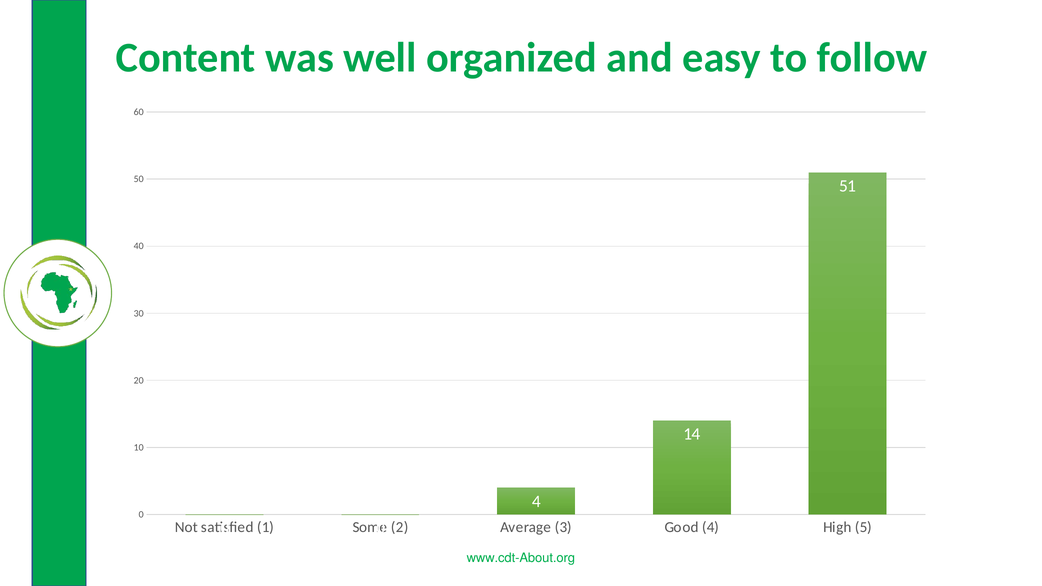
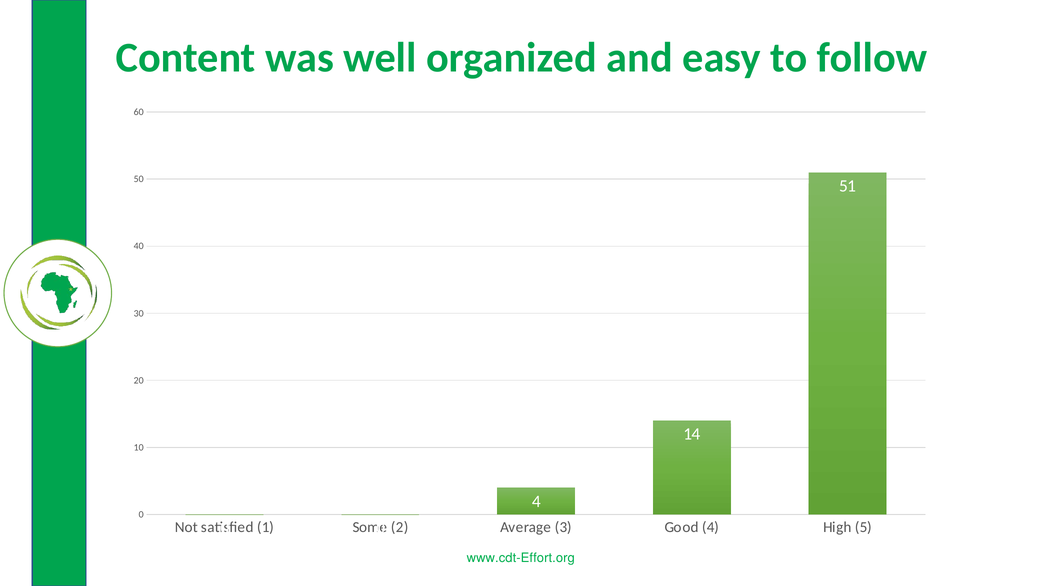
www.cdt-About.org: www.cdt-About.org -> www.cdt-Effort.org
